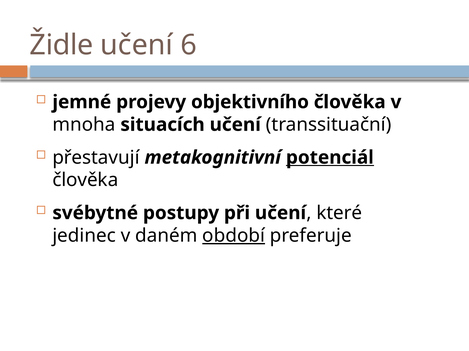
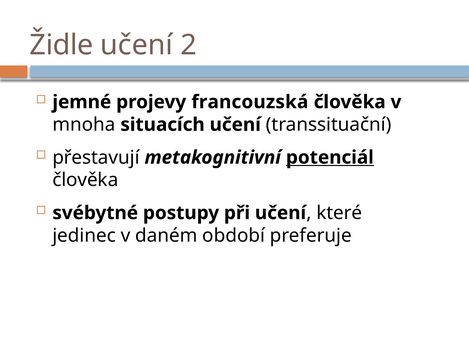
6: 6 -> 2
objektivního: objektivního -> francouzská
období underline: present -> none
